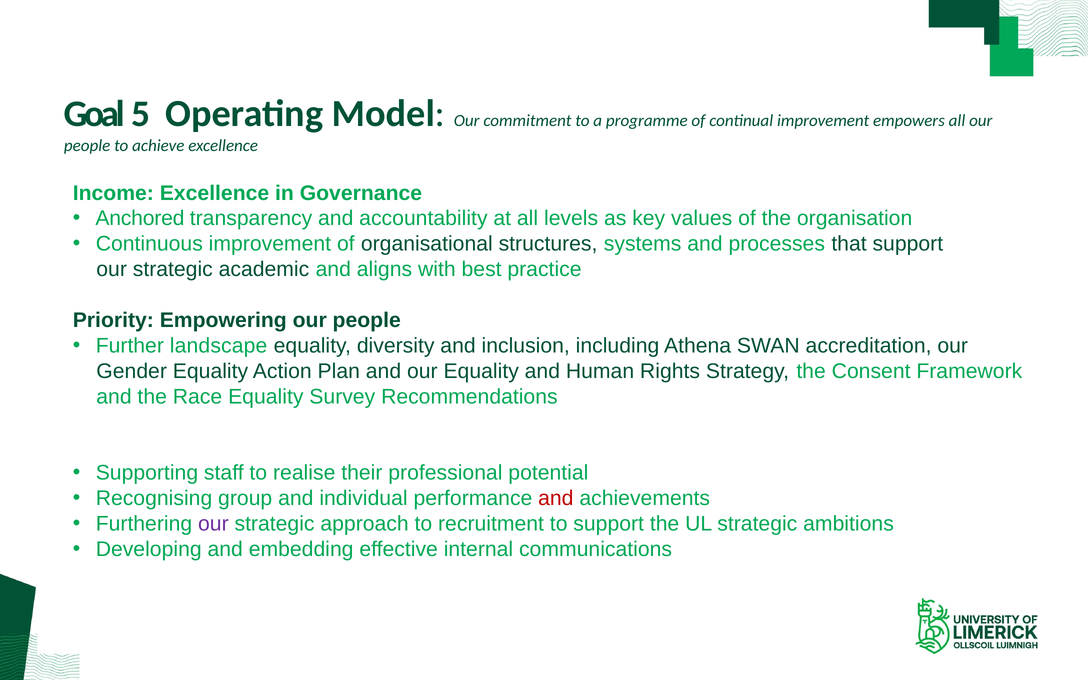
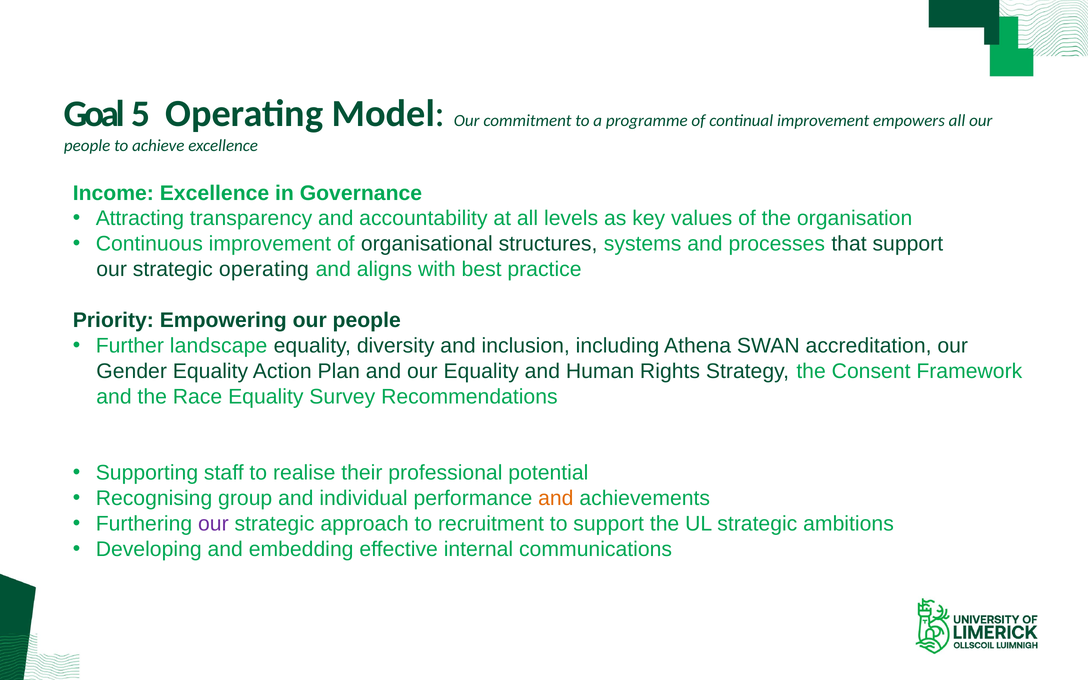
Anchored: Anchored -> Attracting
strategic academic: academic -> operating
and at (556, 498) colour: red -> orange
